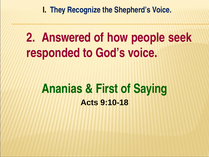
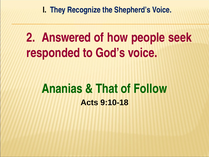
First: First -> That
Saying: Saying -> Follow
